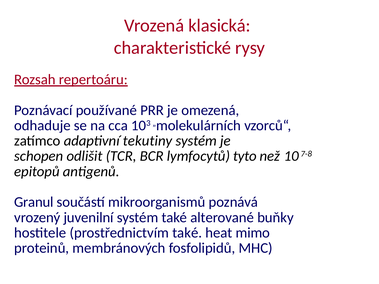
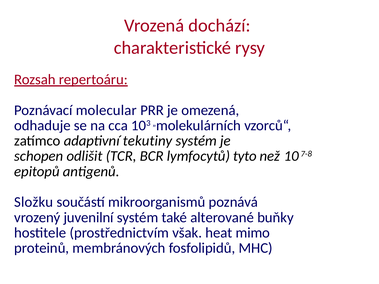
klasická: klasická -> dochází
používané: používané -> molecular
Granul: Granul -> Složku
prostřednictvím také: také -> však
